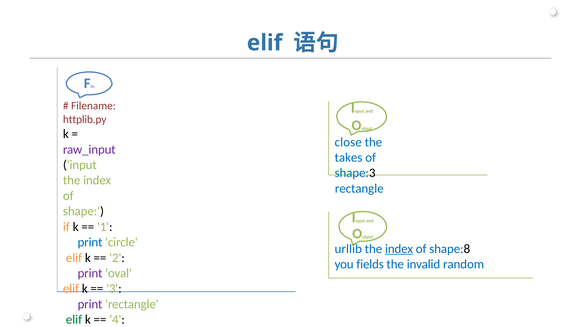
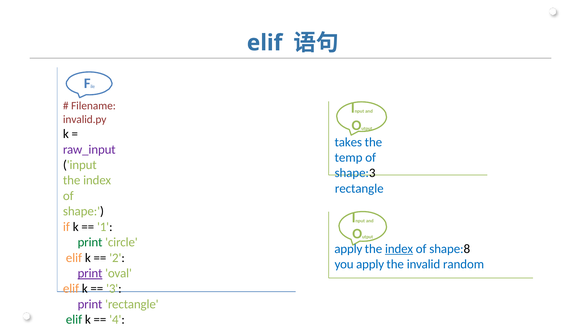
httplib.py: httplib.py -> invalid.py
close: close -> takes
takes: takes -> temp
print at (90, 242) colour: blue -> green
urllib at (348, 249): urllib -> apply
you fields: fields -> apply
print at (90, 273) underline: none -> present
